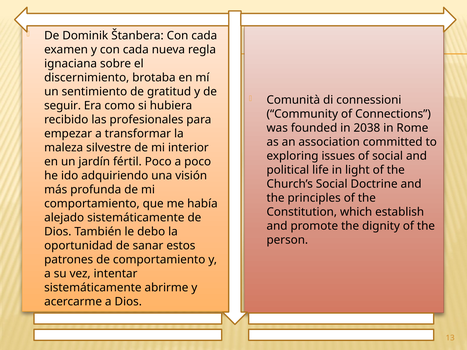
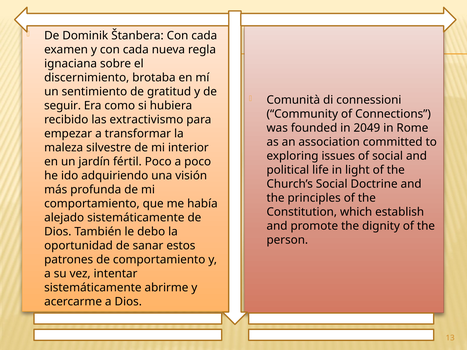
profesionales: profesionales -> extractivismo
2038: 2038 -> 2049
